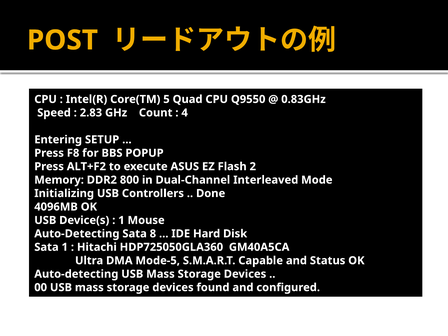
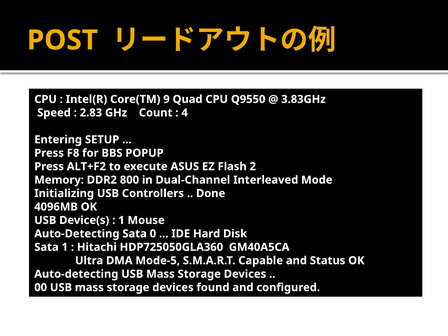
5: 5 -> 9
0.83GHz: 0.83GHz -> 3.83GHz
8: 8 -> 0
